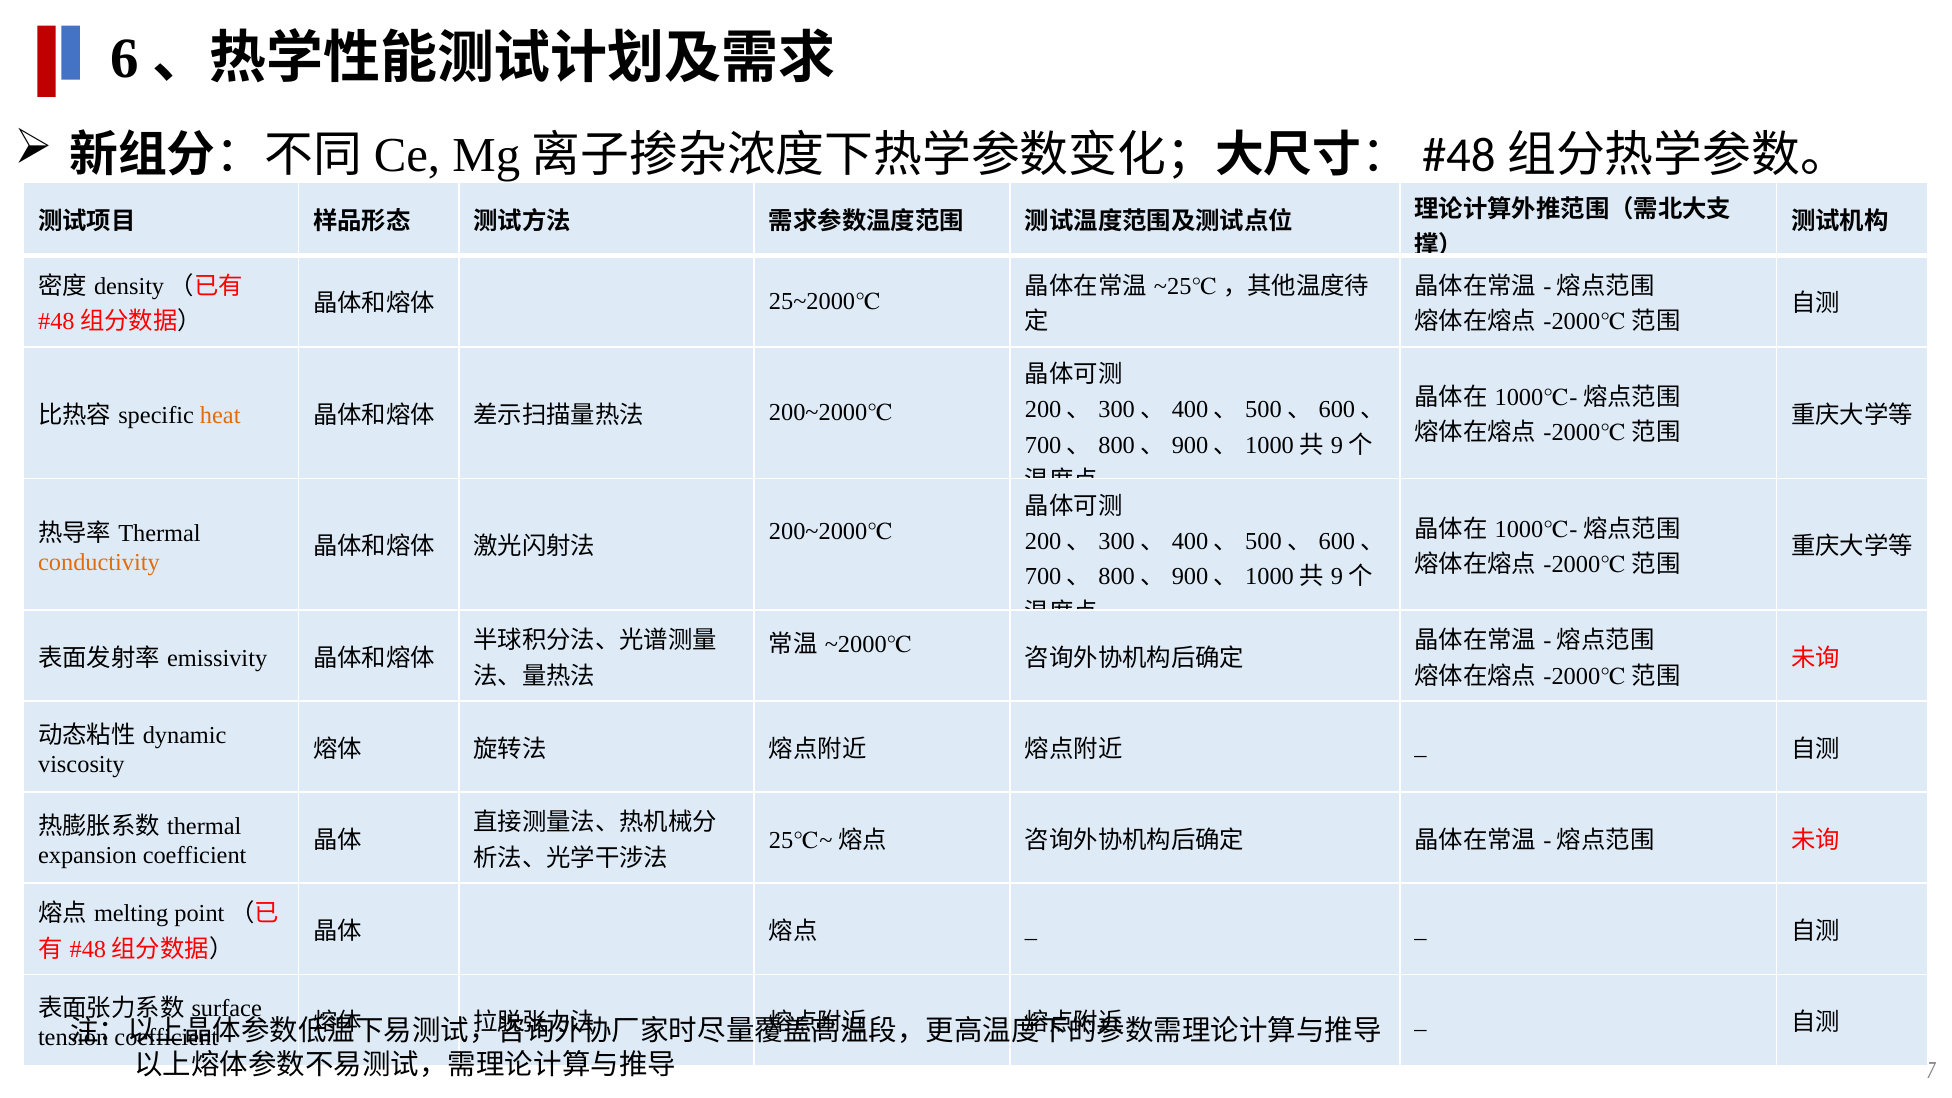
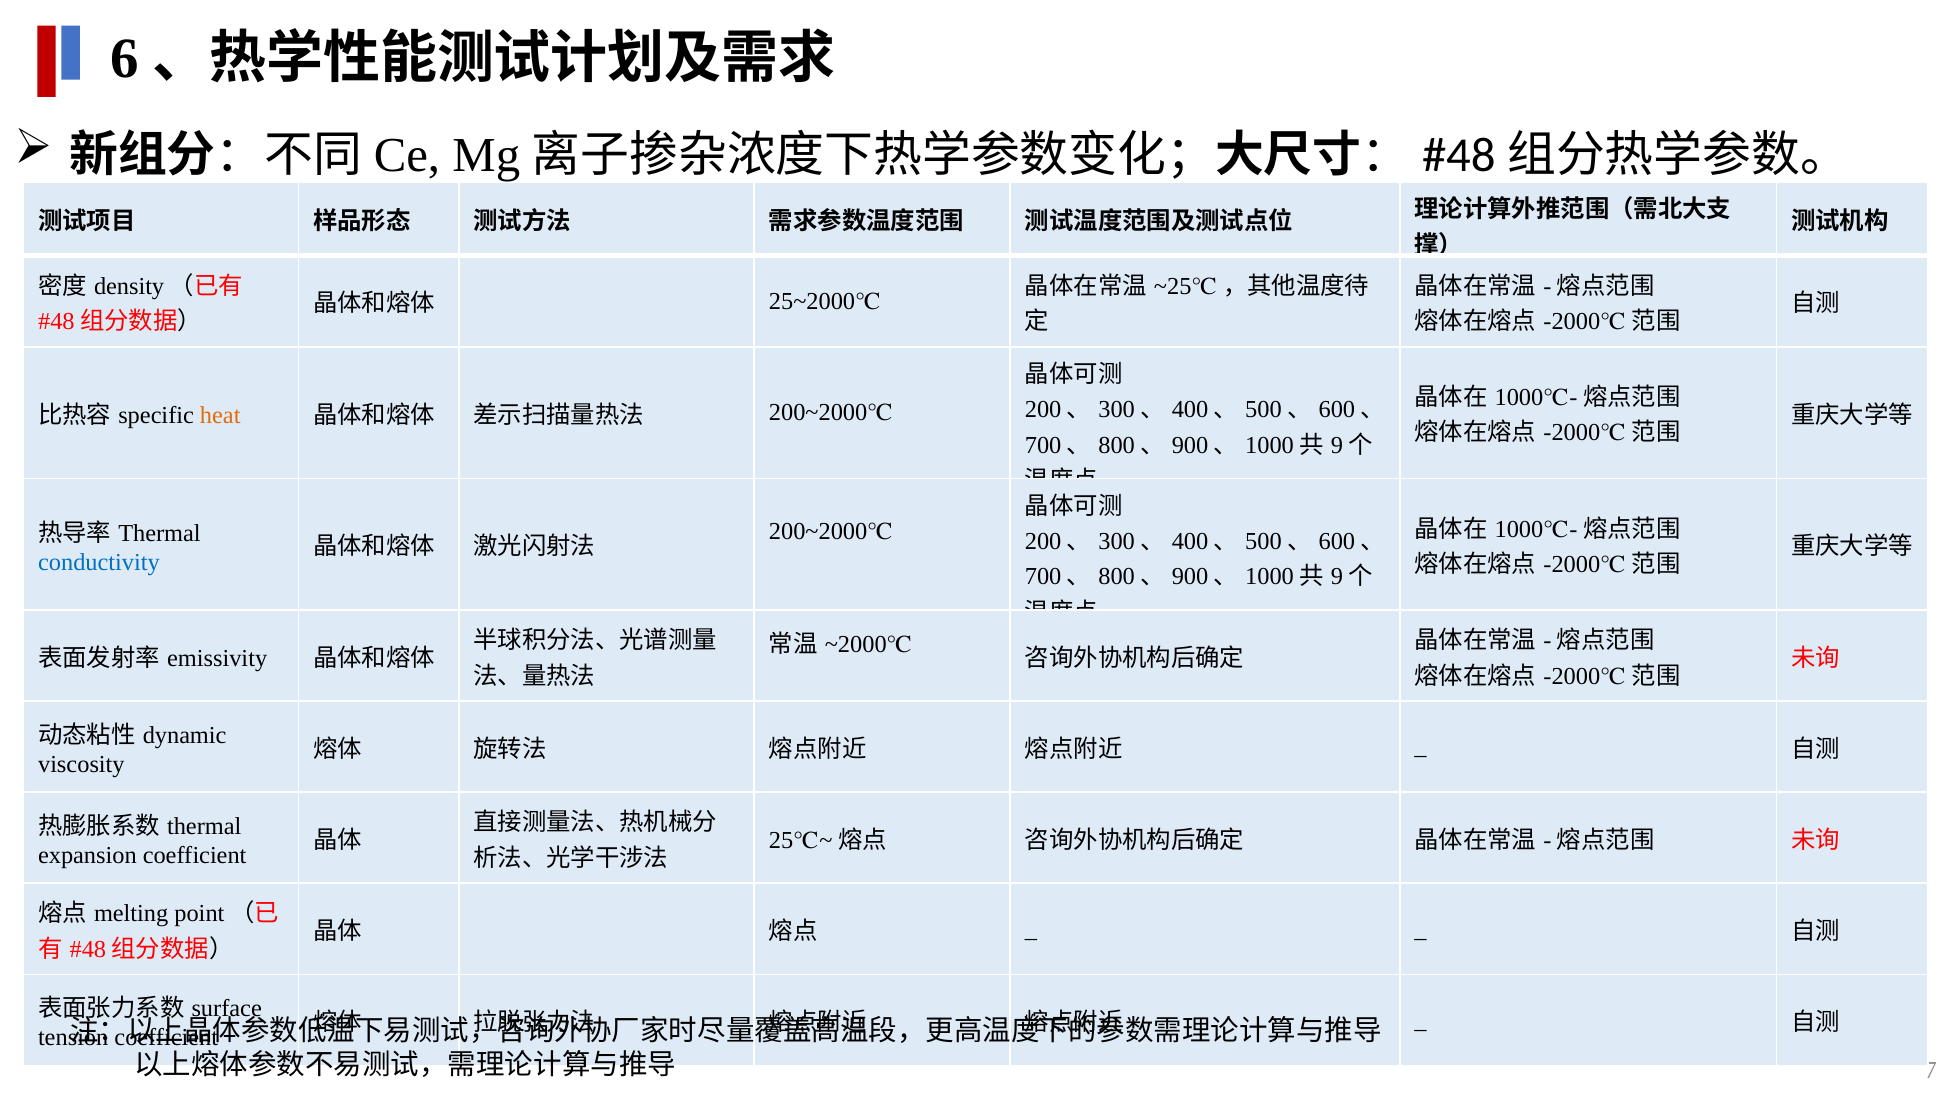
conductivity colour: orange -> blue
